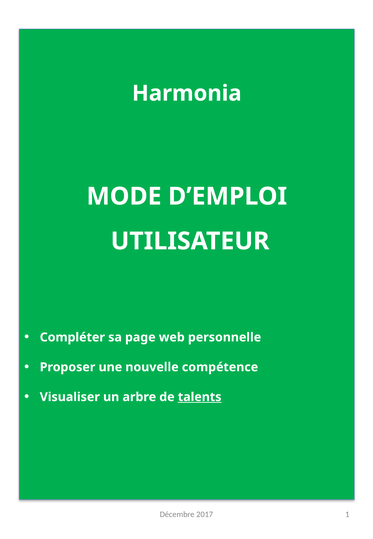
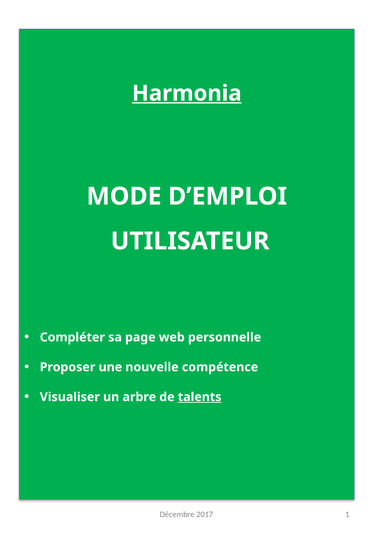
Harmonia underline: none -> present
